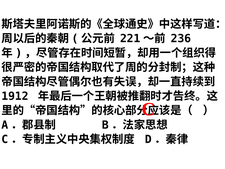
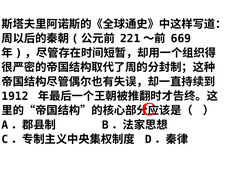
236: 236 -> 669
